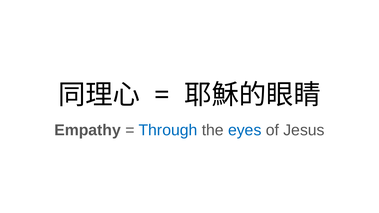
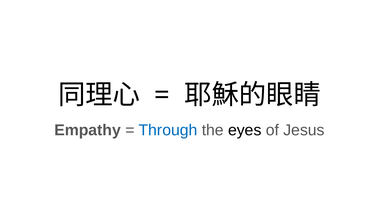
eyes colour: blue -> black
